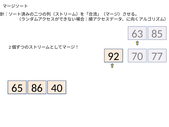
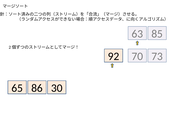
77: 77 -> 73
40: 40 -> 30
